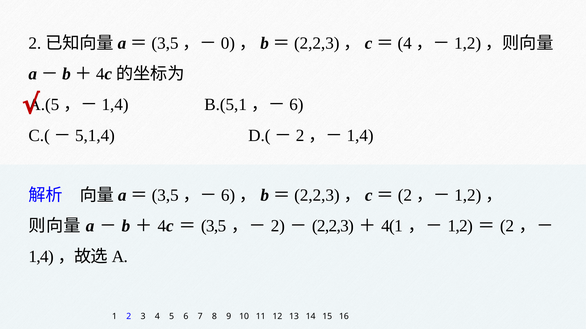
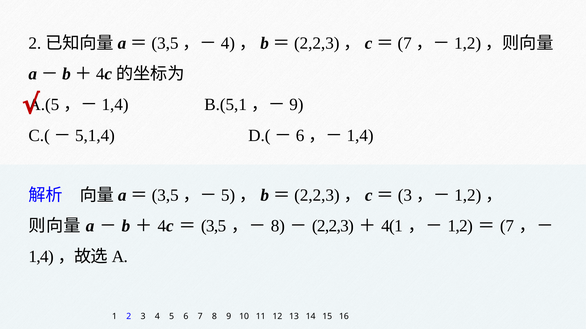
0 at (228, 43): 0 -> 4
4 at (405, 43): 4 -> 7
6 at (296, 105): 6 -> 9
2 at (300, 136): 2 -> 6
6 at (228, 196): 6 -> 5
2 at (405, 196): 2 -> 3
2 at (278, 226): 2 -> 8
2 at (507, 226): 2 -> 7
